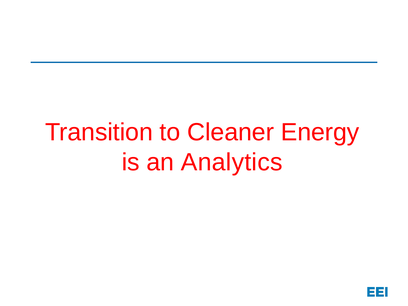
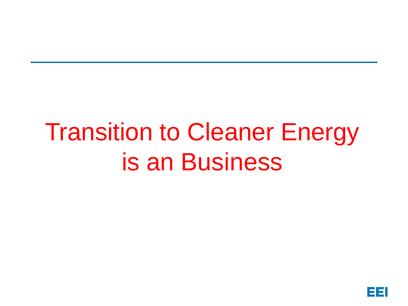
Analytics: Analytics -> Business
